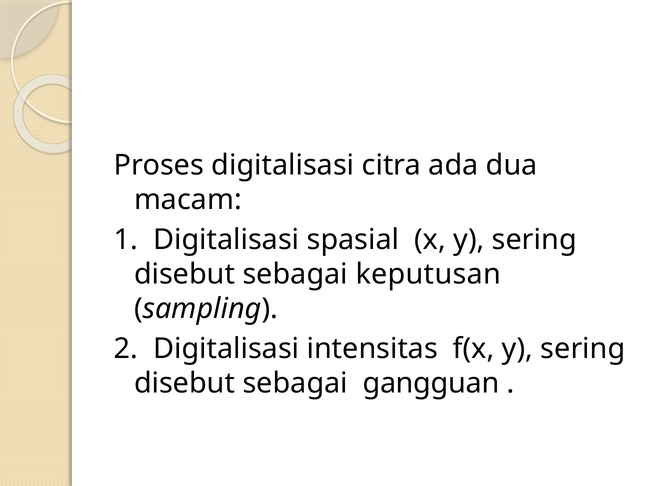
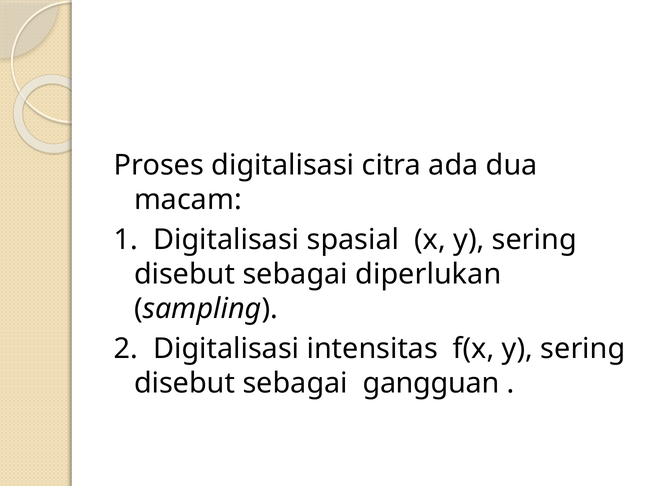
keputusan: keputusan -> diperlukan
